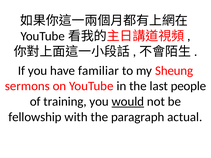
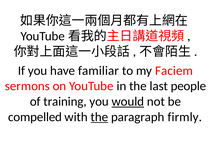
Sheung: Sheung -> Faciem
fellowship: fellowship -> compelled
the at (99, 117) underline: none -> present
actual: actual -> firmly
